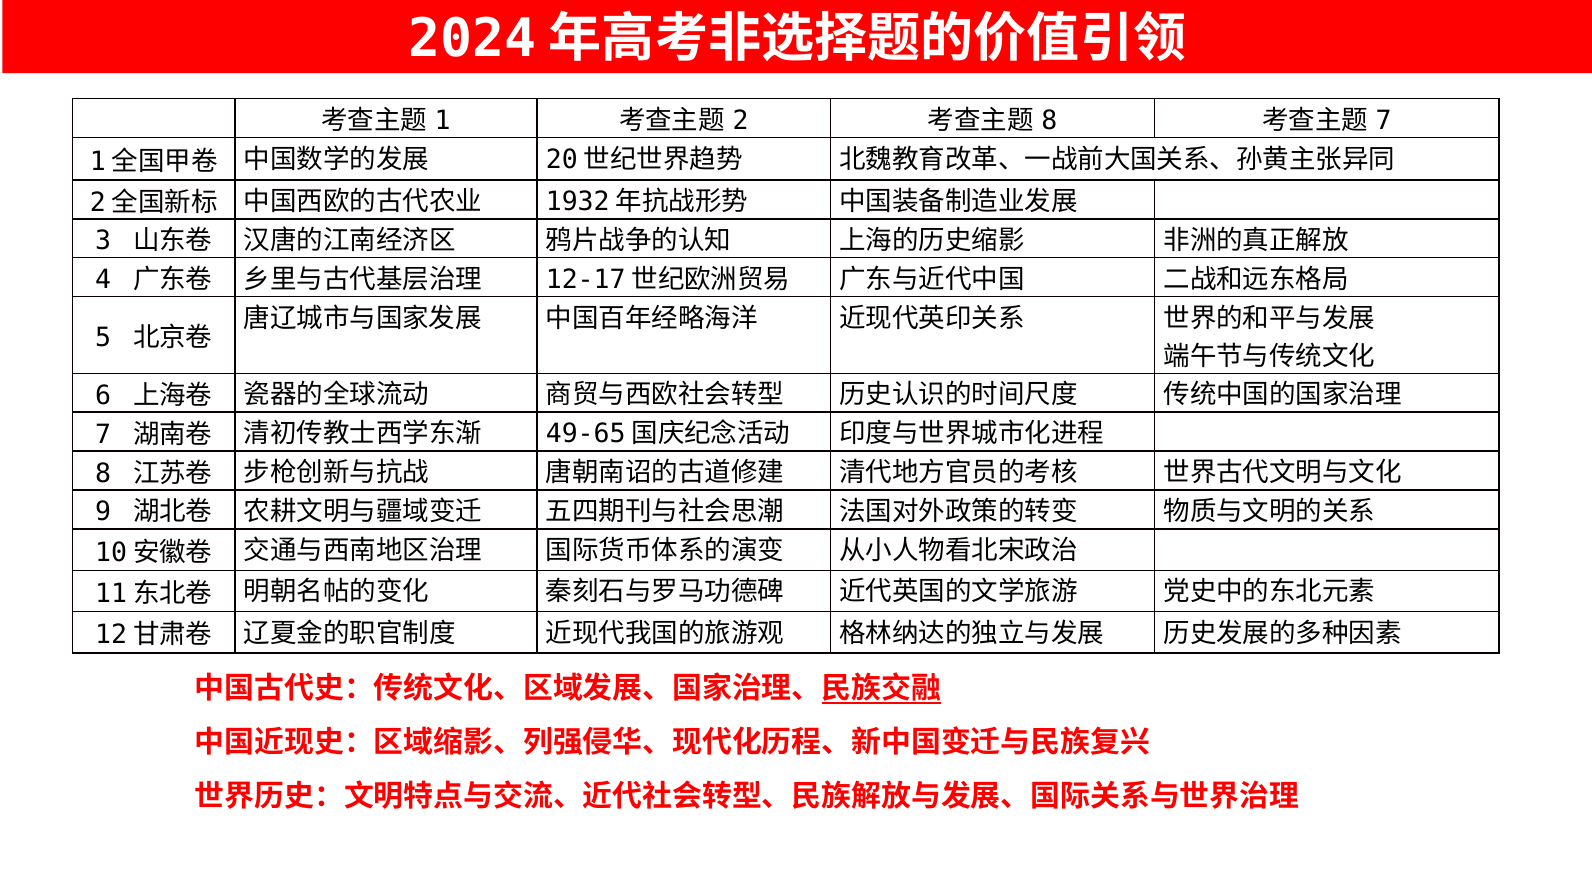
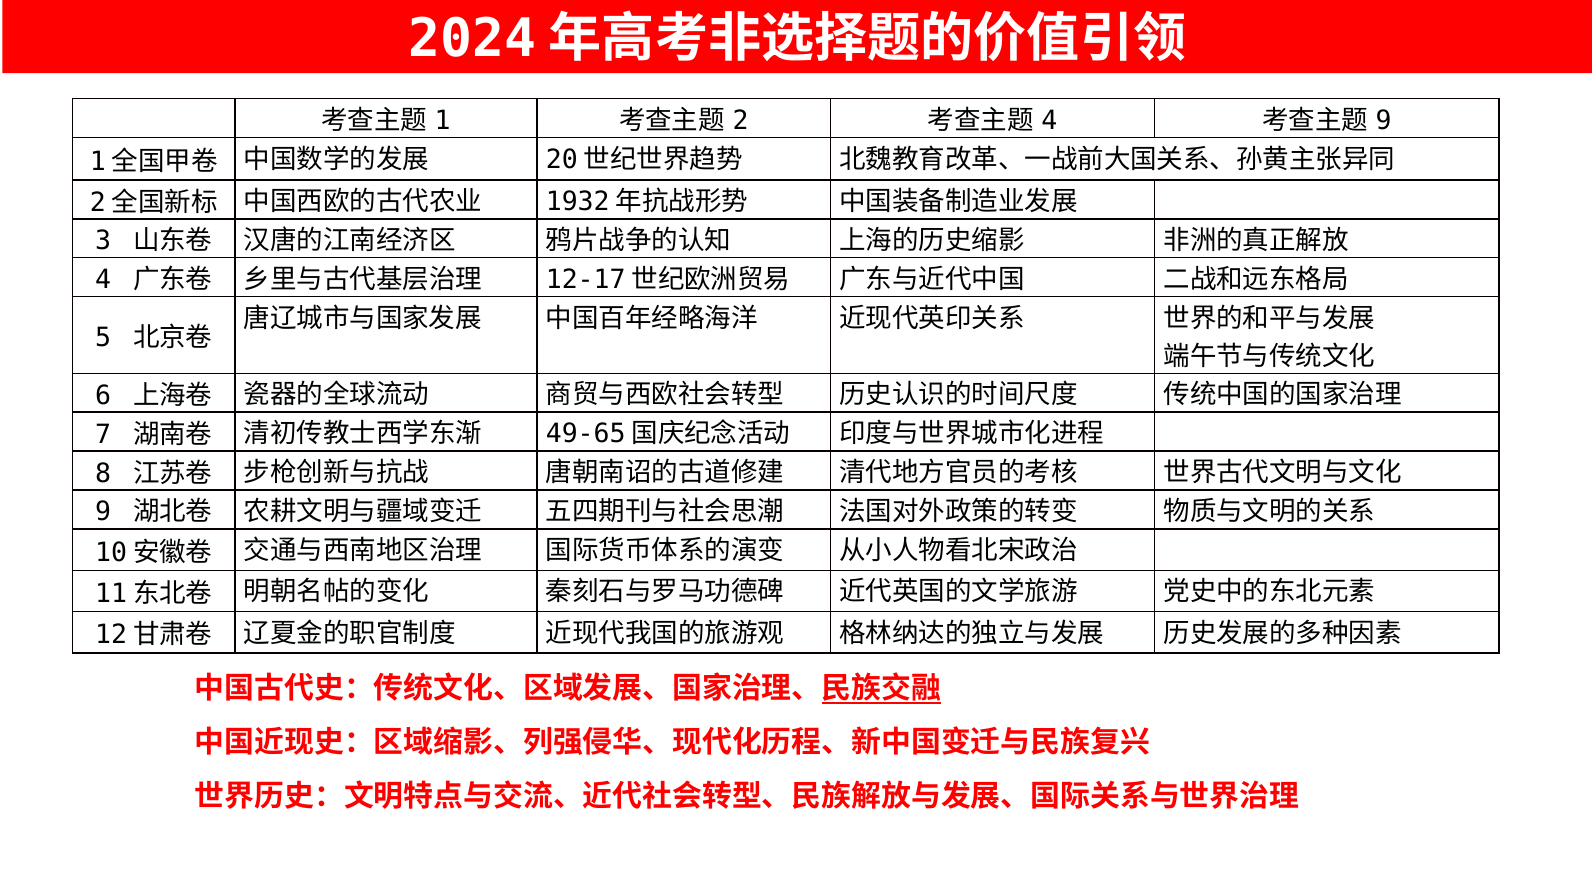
8 at (1049, 121): 8 -> 4
7 at (1384, 121): 7 -> 9
